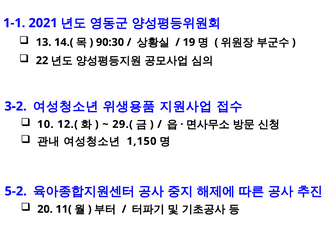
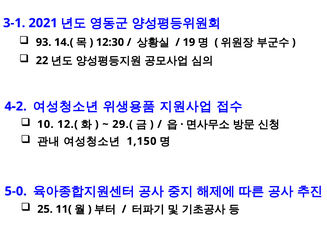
1-1: 1-1 -> 3-1
13: 13 -> 93
90:30: 90:30 -> 12:30
3-2: 3-2 -> 4-2
5-2: 5-2 -> 5-0
20: 20 -> 25
